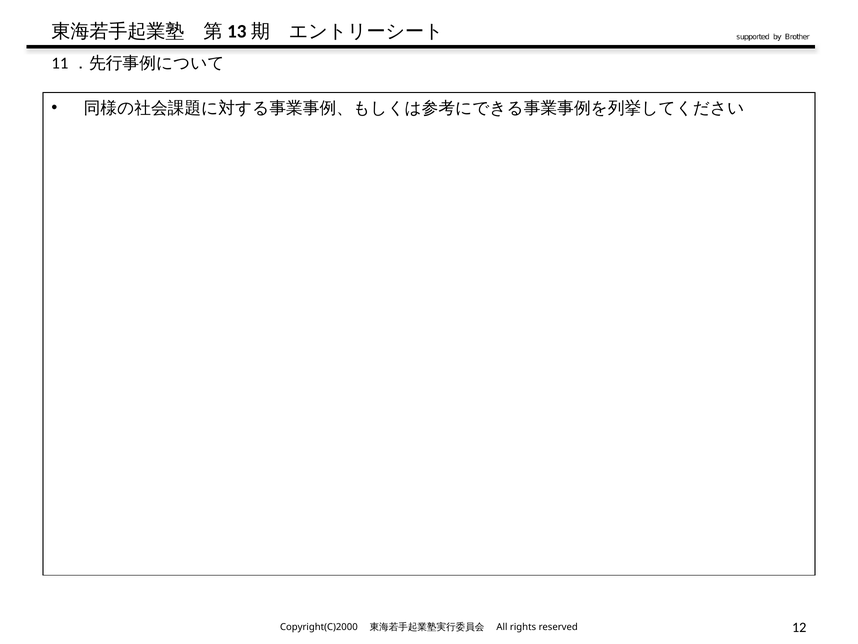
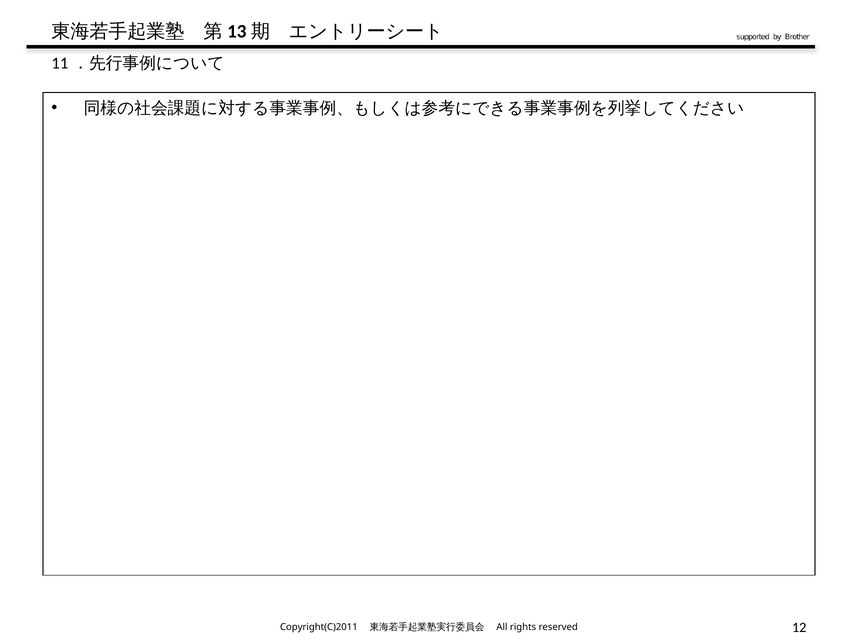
Copyright(C)2000: Copyright(C)2000 -> Copyright(C)2011
